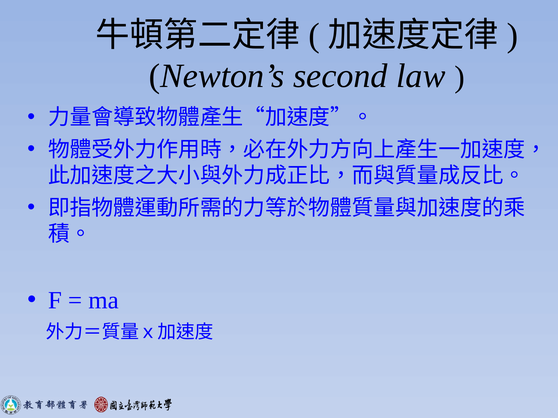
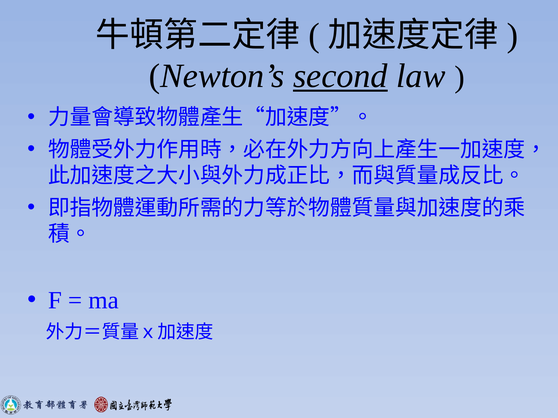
second underline: none -> present
